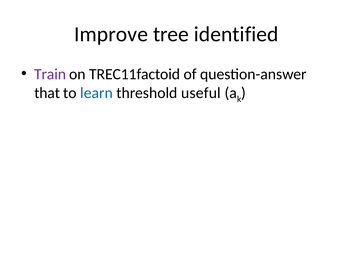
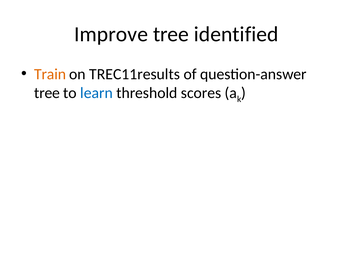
Train colour: purple -> orange
TREC11factoid: TREC11factoid -> TREC11results
that at (47, 93): that -> tree
useful: useful -> scores
